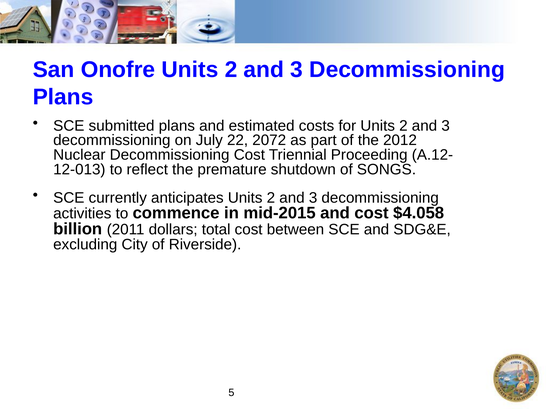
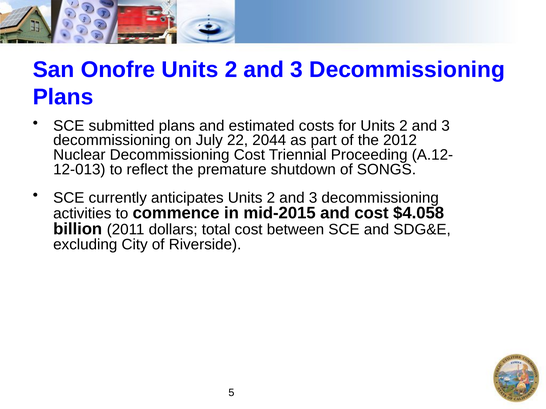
2072: 2072 -> 2044
